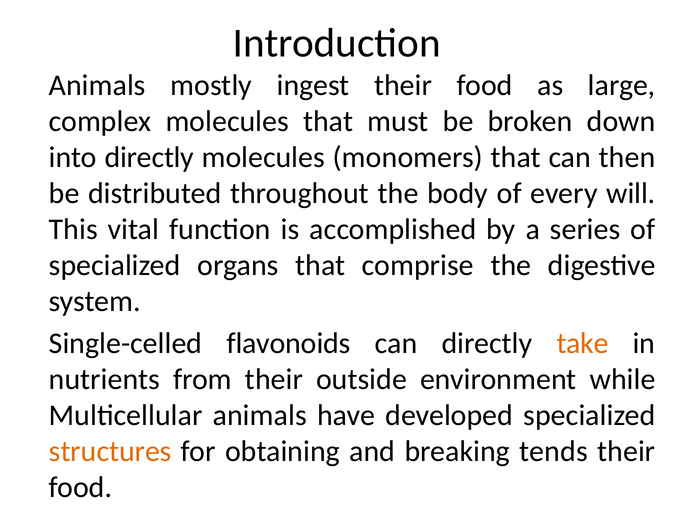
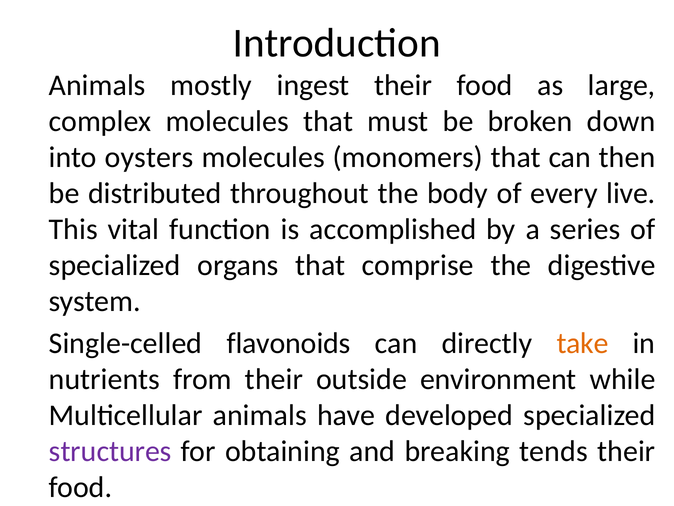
into directly: directly -> oysters
will: will -> live
structures colour: orange -> purple
